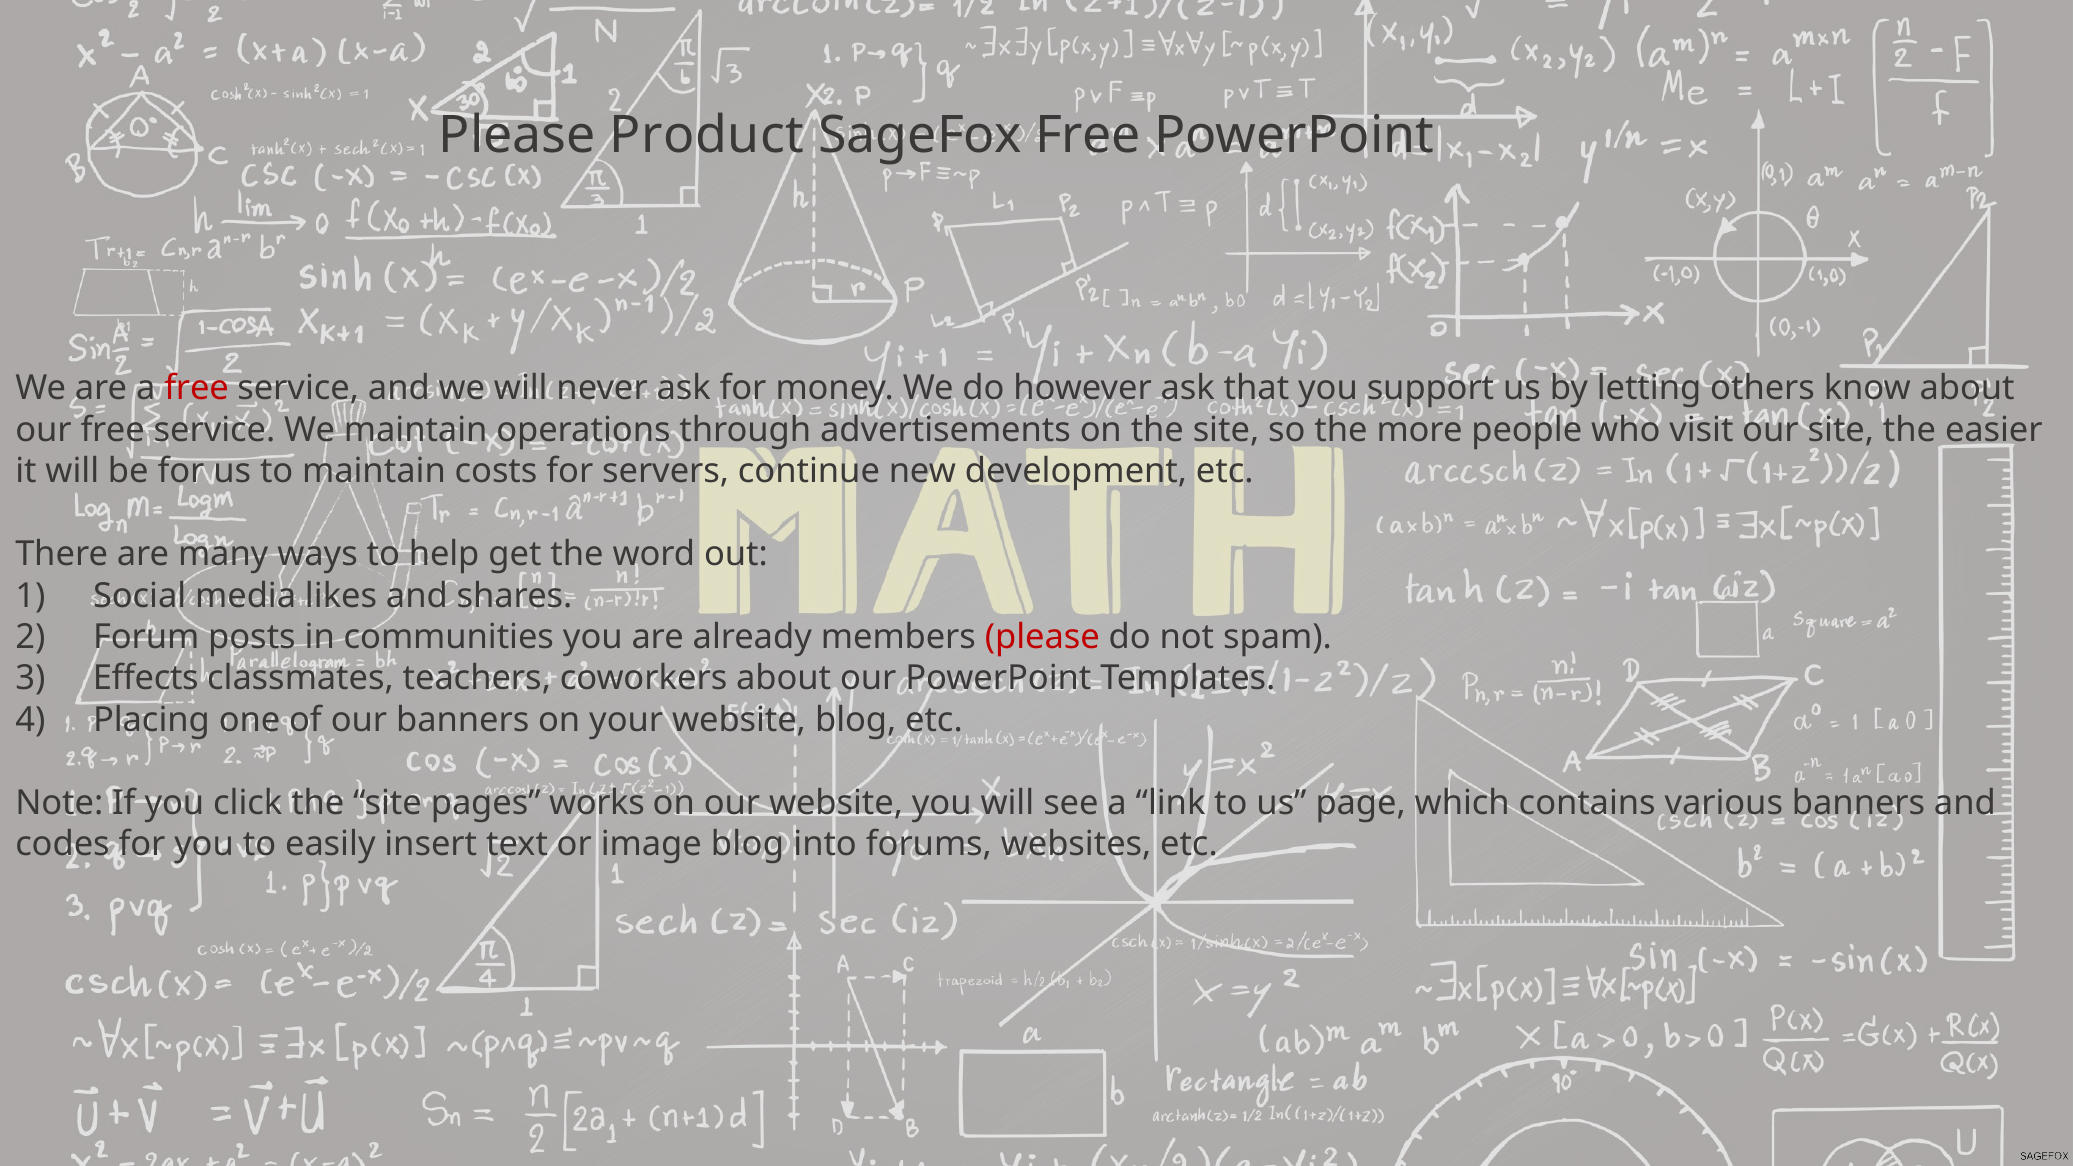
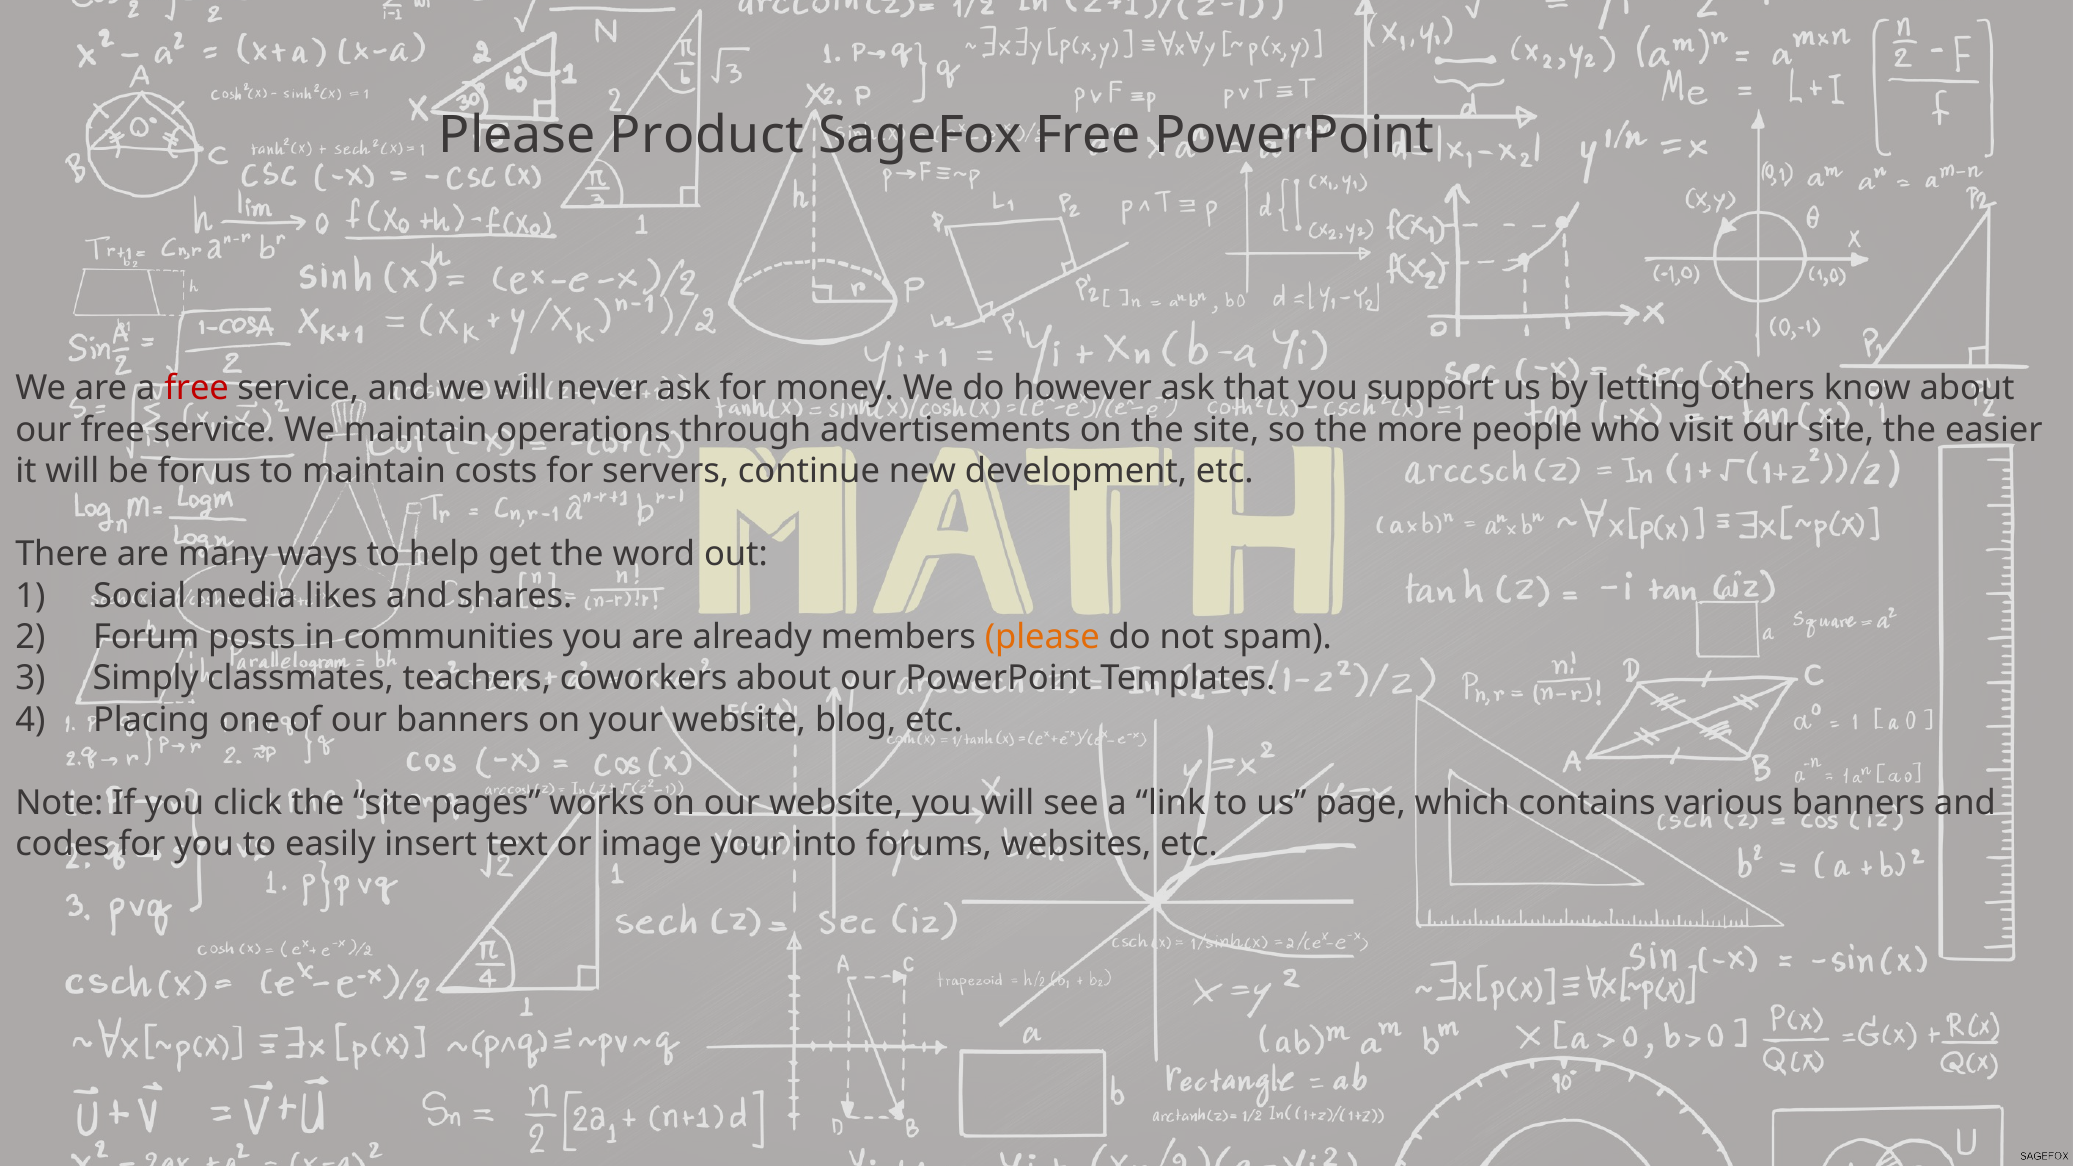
please at (1042, 637) colour: red -> orange
Effects: Effects -> Simply
image blog: blog -> your
